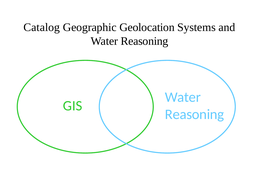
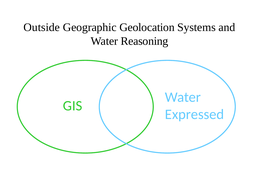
Catalog: Catalog -> Outside
Reasoning at (195, 115): Reasoning -> Expressed
